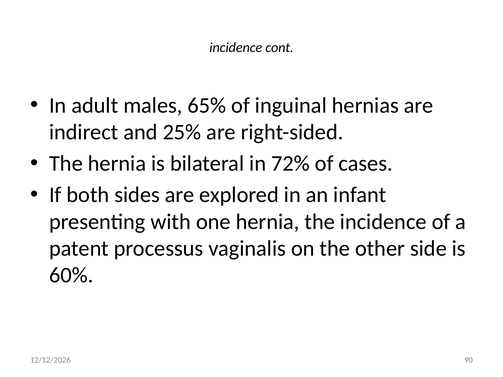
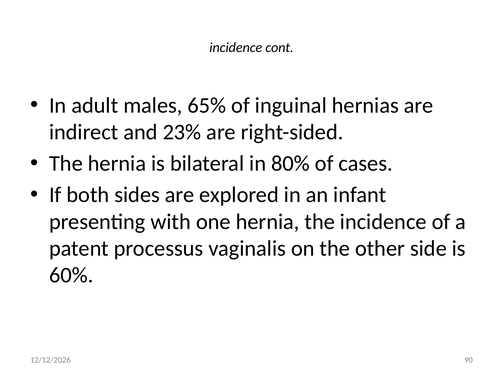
25%: 25% -> 23%
72%: 72% -> 80%
